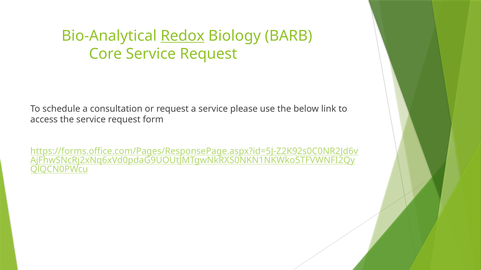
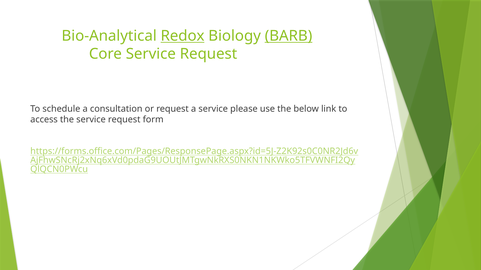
BARB underline: none -> present
